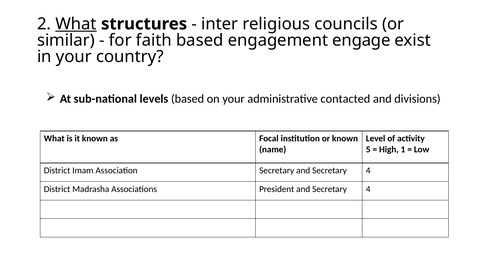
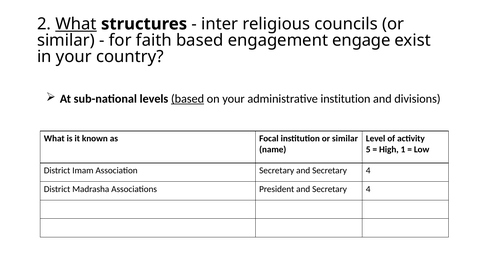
based at (188, 99) underline: none -> present
administrative contacted: contacted -> institution
institution or known: known -> similar
